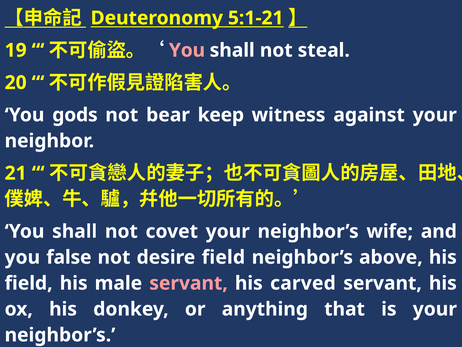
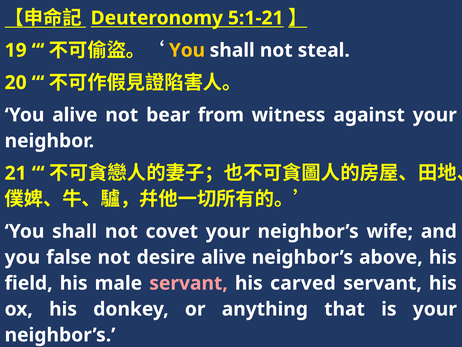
You at (187, 50) colour: pink -> yellow
You gods: gods -> alive
keep: keep -> from
desire field: field -> alive
